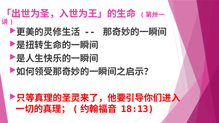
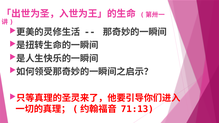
18:13: 18:13 -> 71:13
